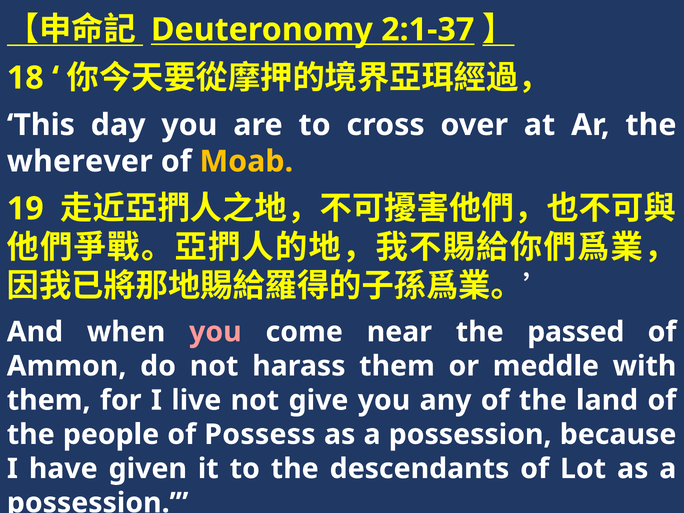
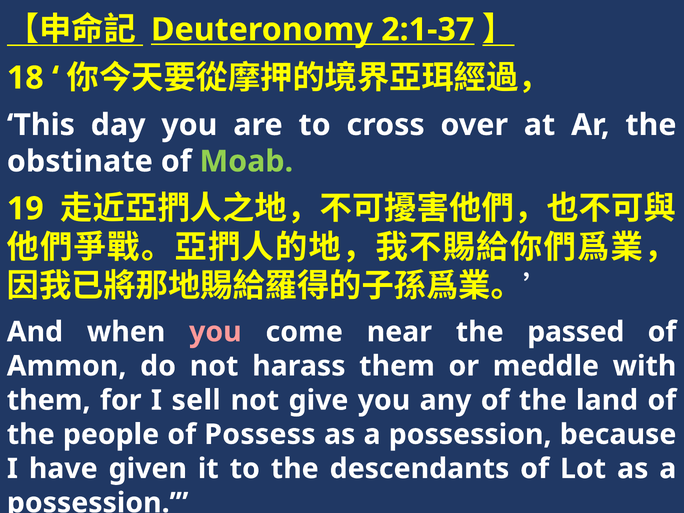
wherever: wherever -> obstinate
Moab colour: yellow -> light green
live: live -> sell
